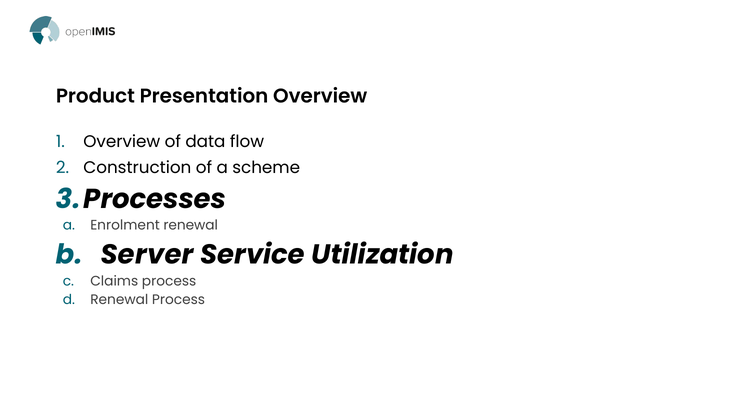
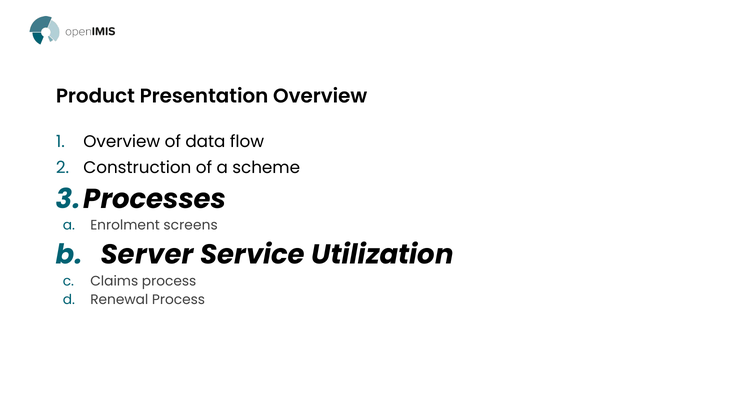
Enrolment renewal: renewal -> screens
